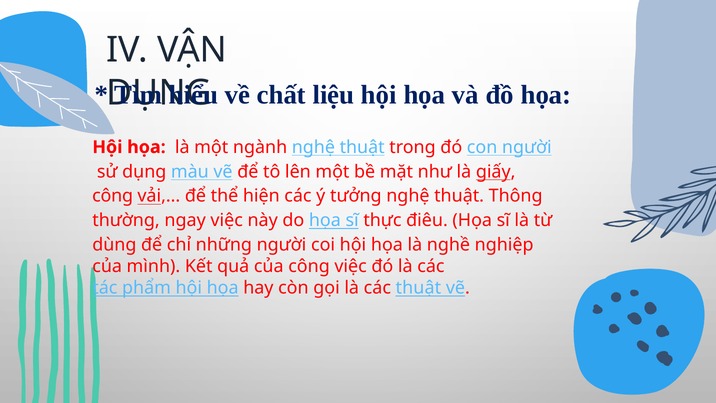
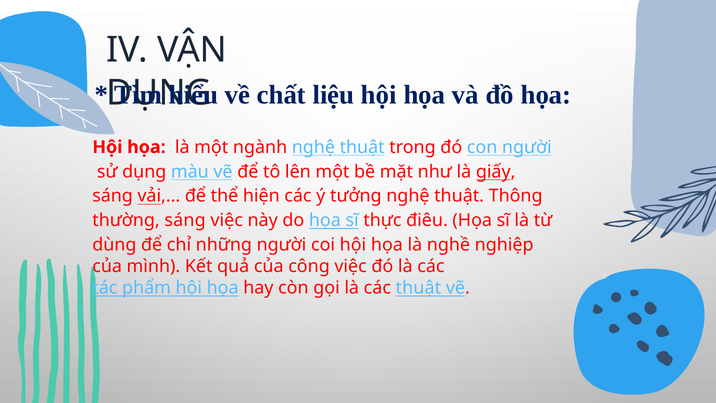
công at (113, 196): công -> sáng
thường ngay: ngay -> sáng
